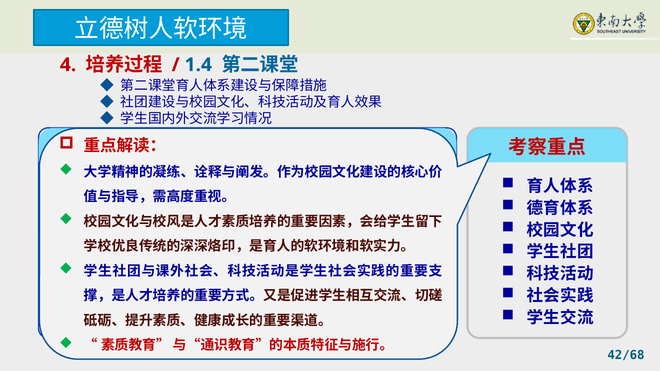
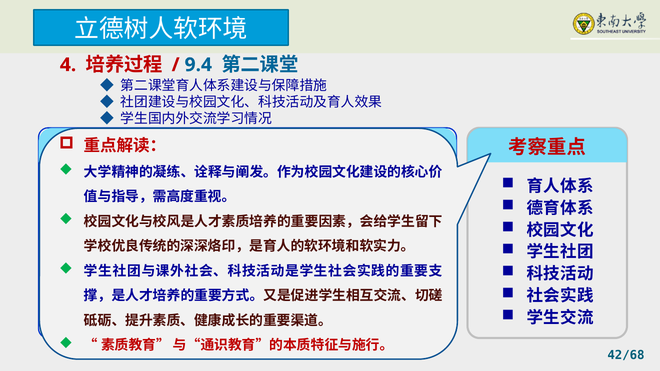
1.4: 1.4 -> 9.4
